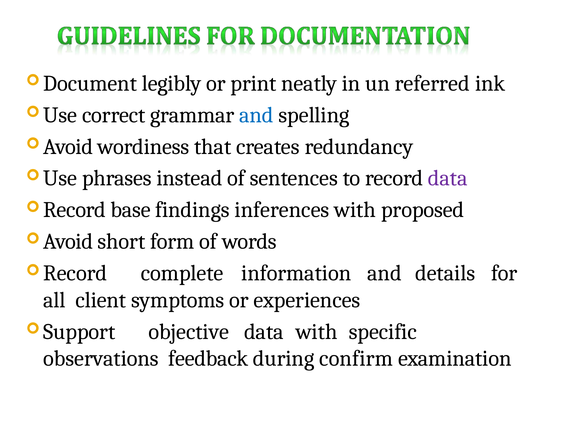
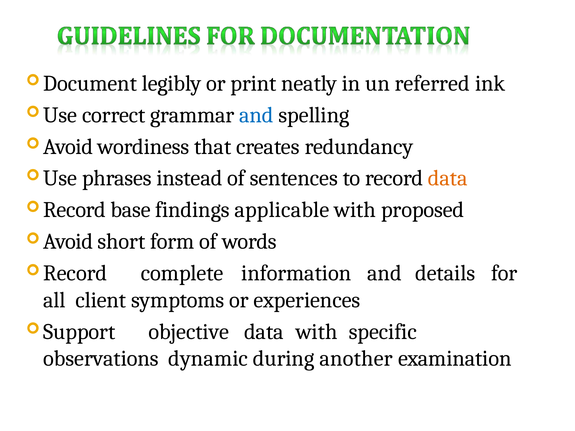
data at (448, 178) colour: purple -> orange
inferences: inferences -> applicable
feedback: feedback -> dynamic
confirm: confirm -> another
